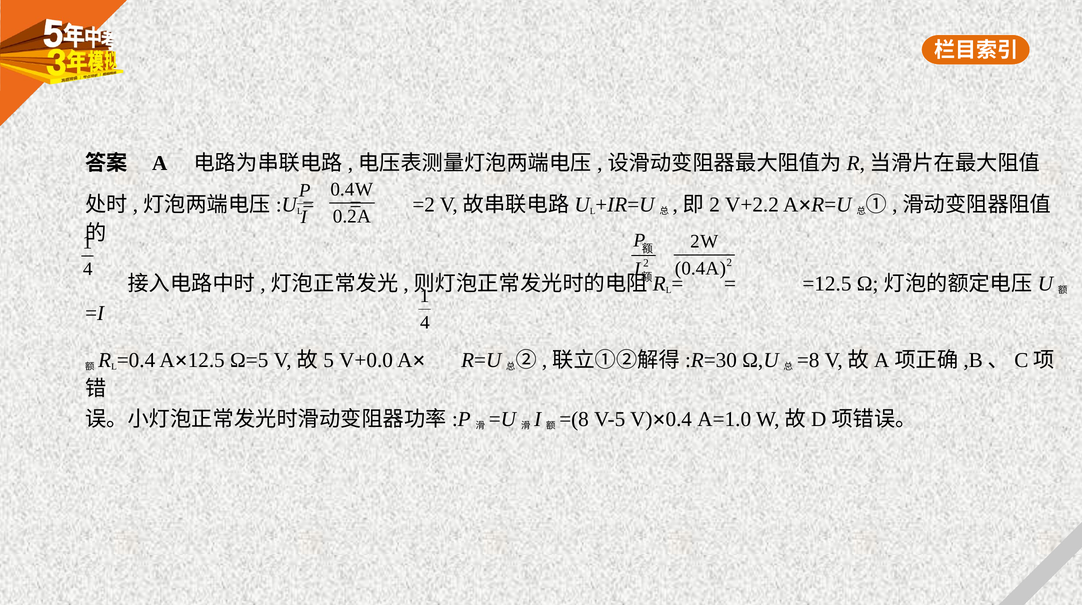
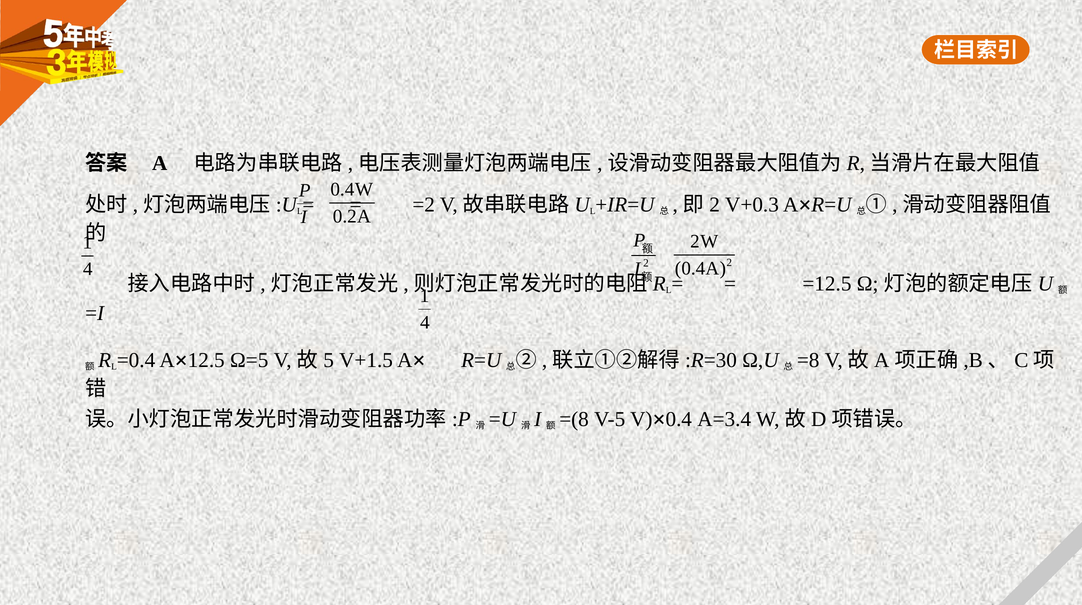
V+2.2: V+2.2 -> V+0.3
V+0.0: V+0.0 -> V+1.5
A=1.0: A=1.0 -> A=3.4
